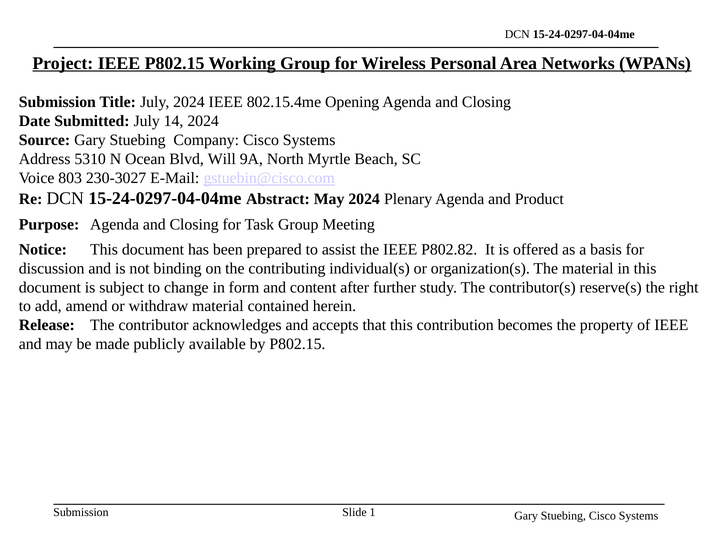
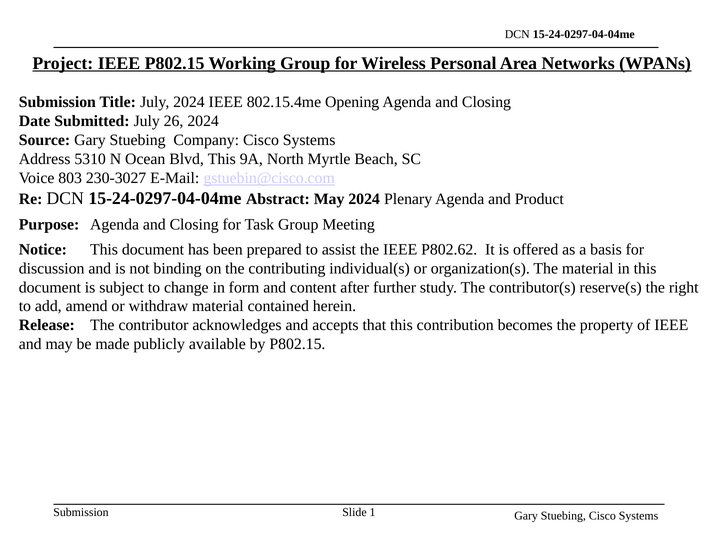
14: 14 -> 26
Blvd Will: Will -> This
P802.82: P802.82 -> P802.62
